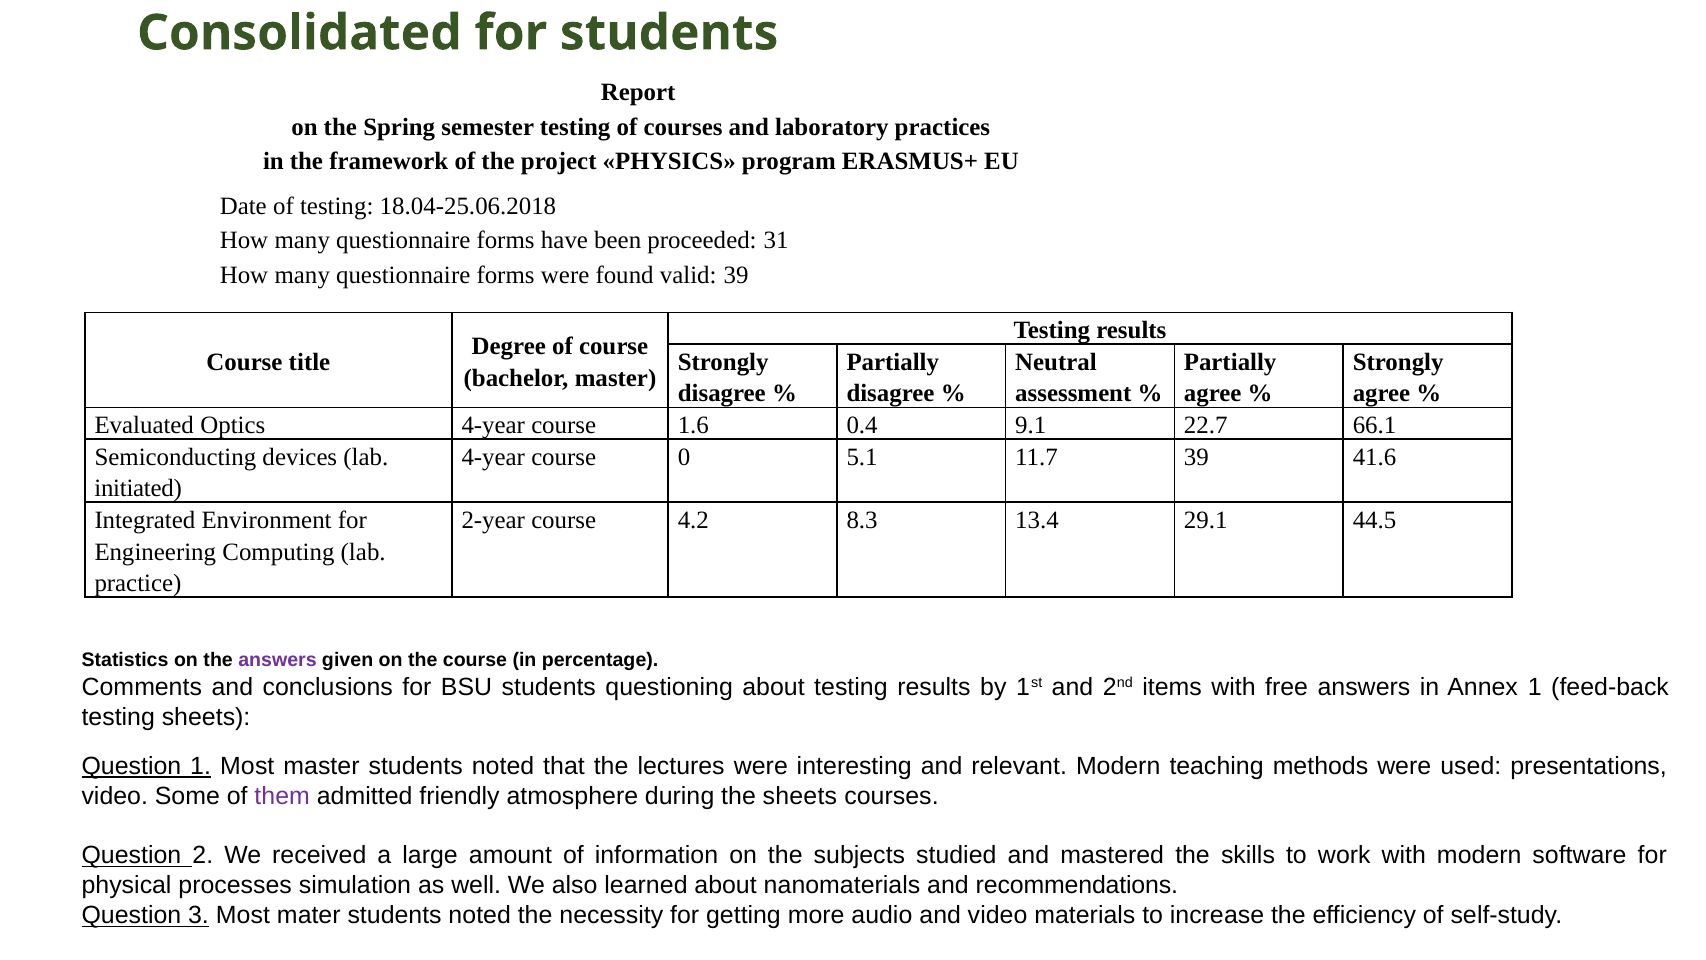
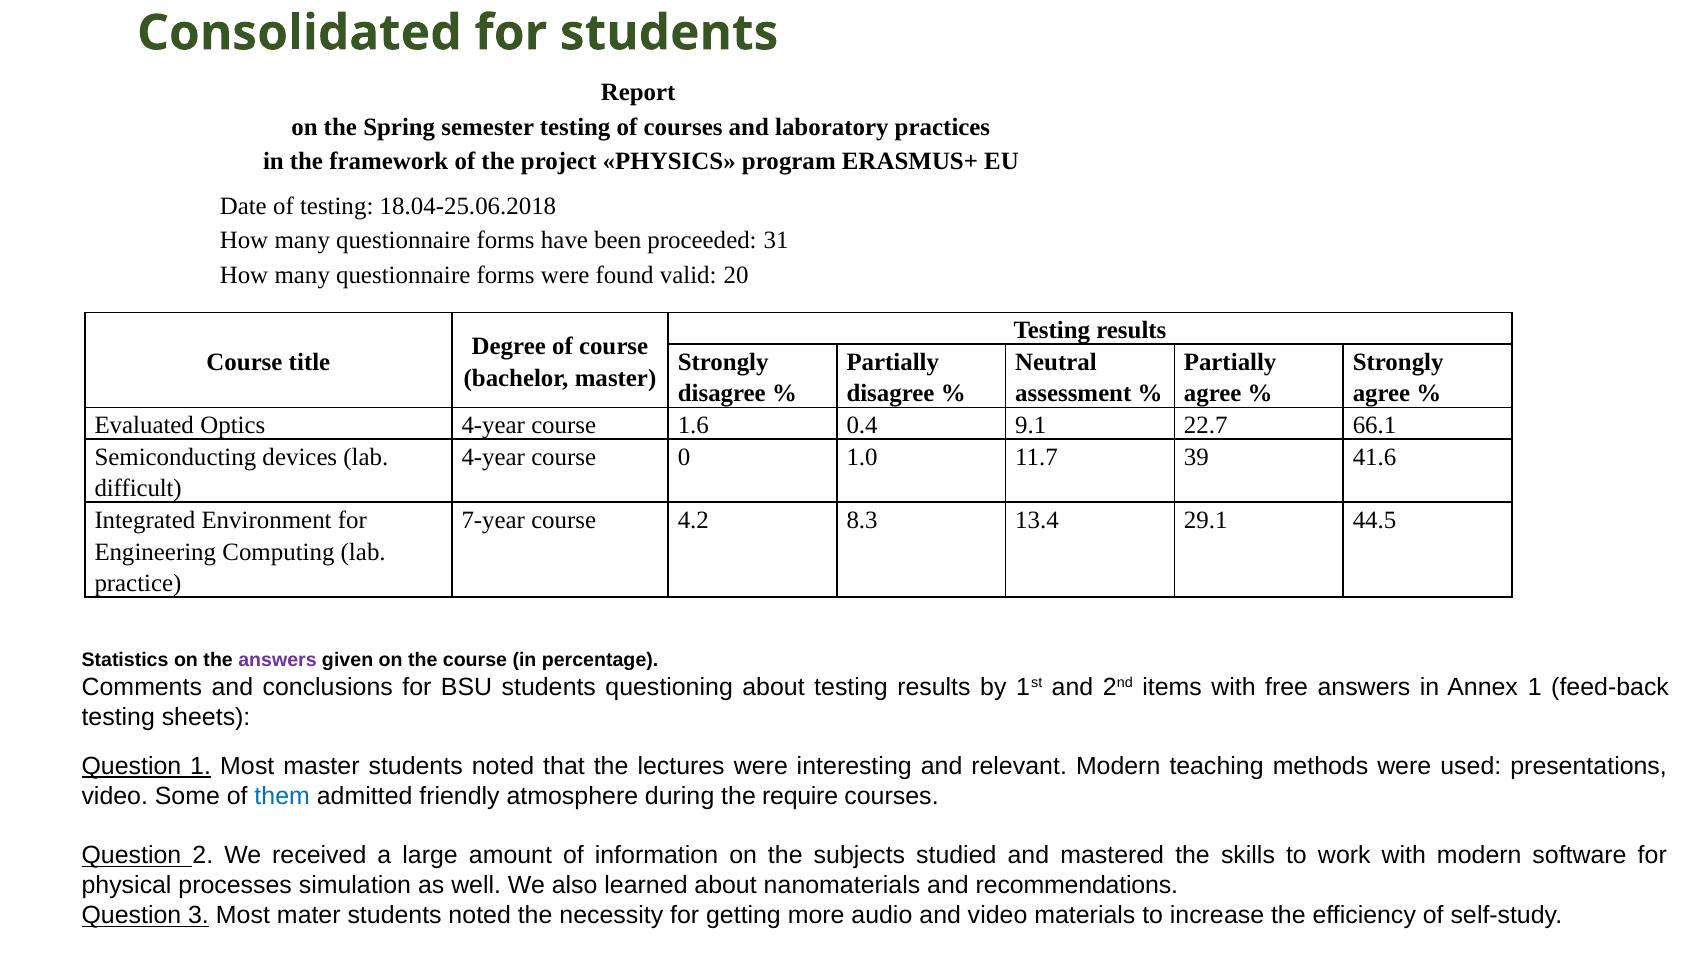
valid 39: 39 -> 20
5.1: 5.1 -> 1.0
initiated: initiated -> difficult
2-year: 2-year -> 7-year
them colour: purple -> blue
the sheets: sheets -> require
